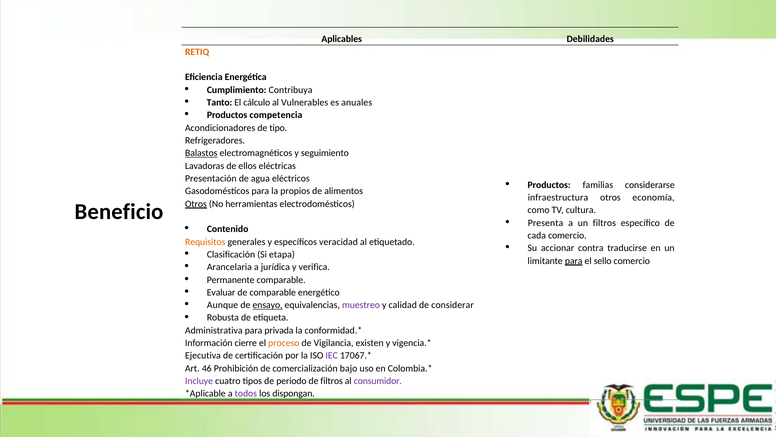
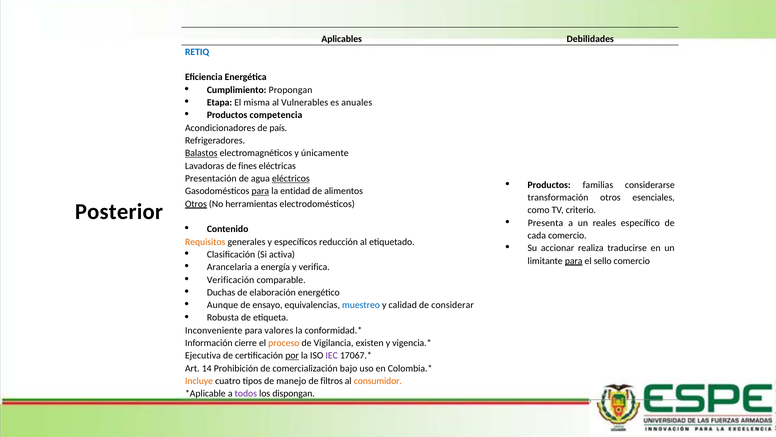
RETIQ colour: orange -> blue
Contribuya: Contribuya -> Propongan
Tanto: Tanto -> Etapa
cálculo: cálculo -> misma
tipo: tipo -> país
seguimiento: seguimiento -> únicamente
ellos: ellos -> fines
eléctricos underline: none -> present
para at (260, 191) underline: none -> present
propios: propios -> entidad
infraestructura: infraestructura -> transformación
economía: economía -> esenciales
Beneficio: Beneficio -> Posterior
cultura: cultura -> criterio
un filtros: filtros -> reales
veracidad: veracidad -> reducción
contra: contra -> realiza
etapa: etapa -> activa
jurídica: jurídica -> energía
Permanente: Permanente -> Verificación
Evaluar: Evaluar -> Duchas
de comparable: comparable -> elaboración
ensayo underline: present -> none
muestreo colour: purple -> blue
Administrativa: Administrativa -> Inconveniente
privada: privada -> valores
por underline: none -> present
46: 46 -> 14
Incluye colour: purple -> orange
periodo: periodo -> manejo
consumidor colour: purple -> orange
